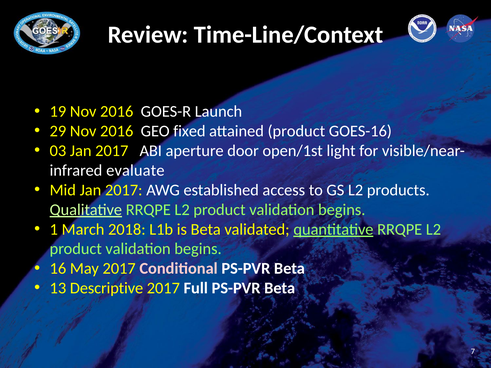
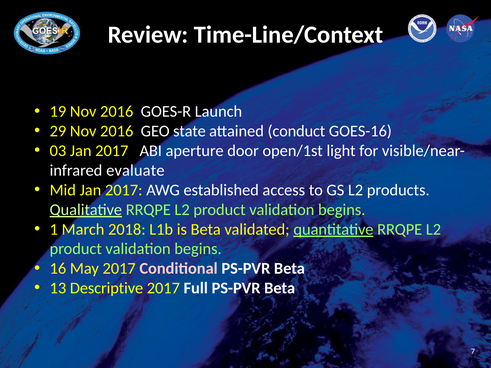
fixed: fixed -> state
attained product: product -> conduct
